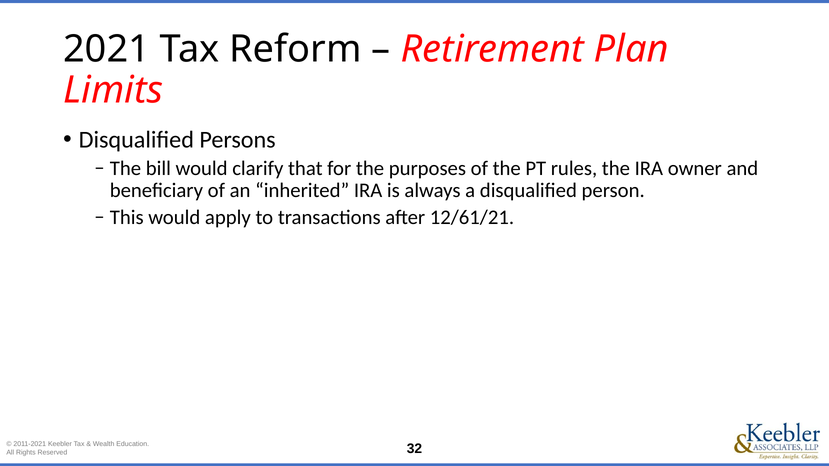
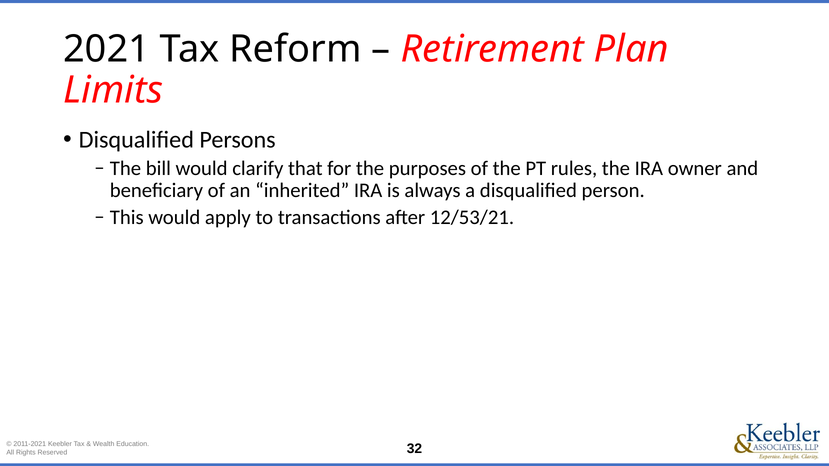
12/61/21: 12/61/21 -> 12/53/21
